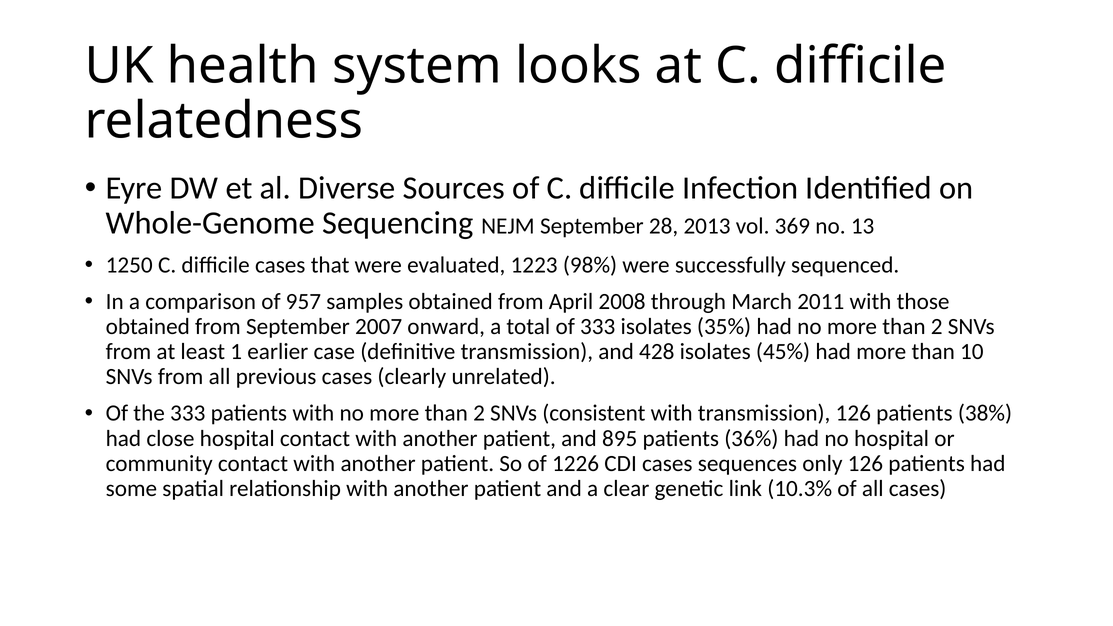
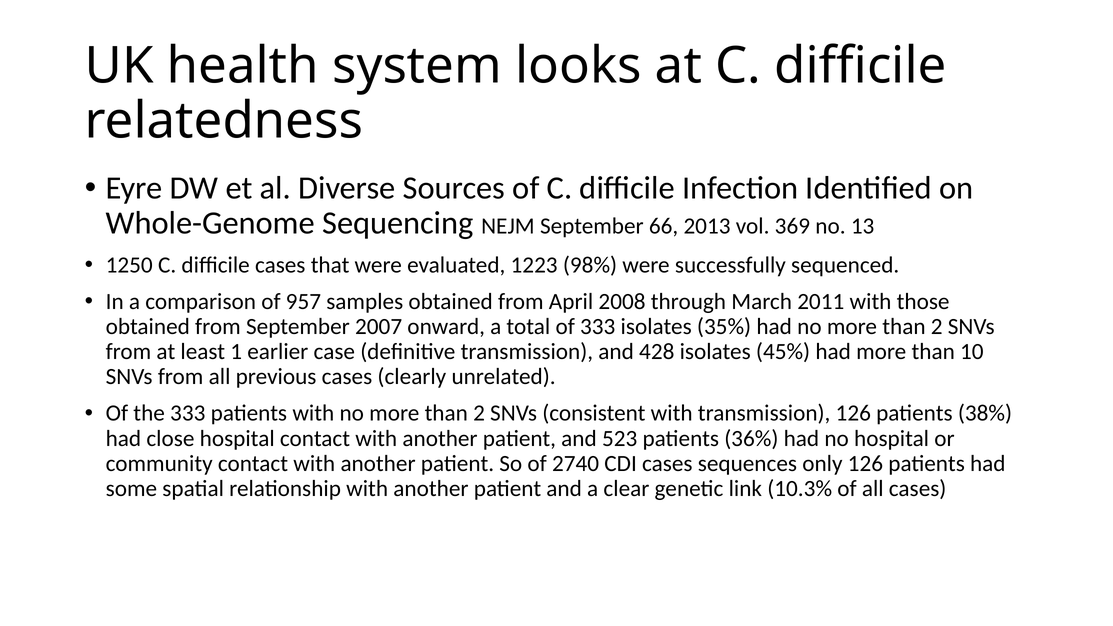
28: 28 -> 66
895: 895 -> 523
1226: 1226 -> 2740
